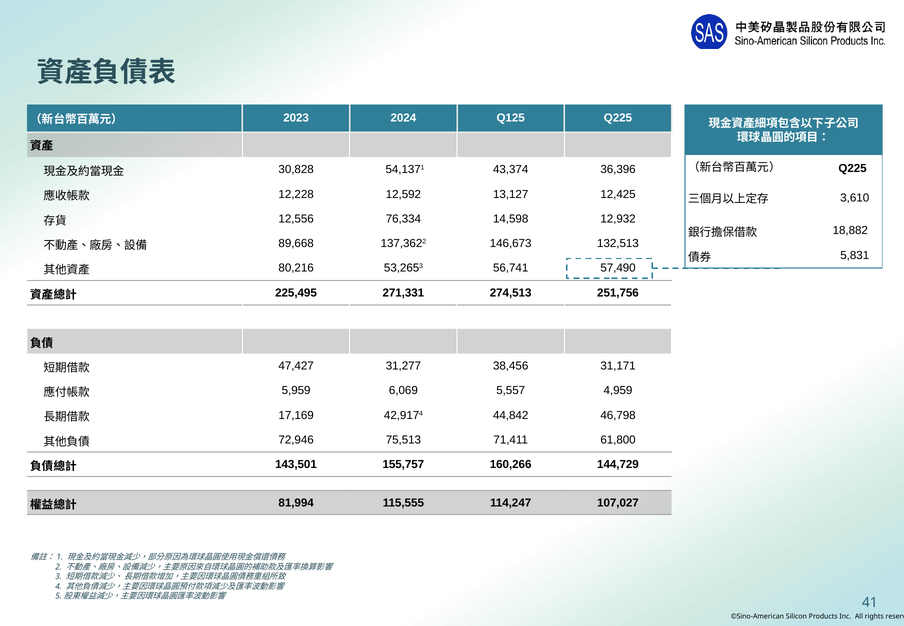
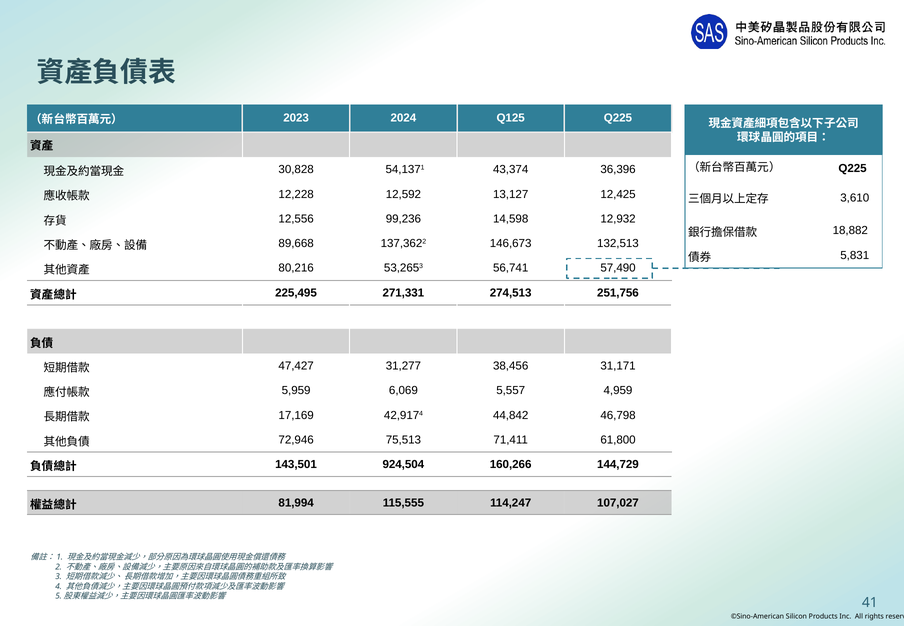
76,334: 76,334 -> 99,236
155,757: 155,757 -> 924,504
